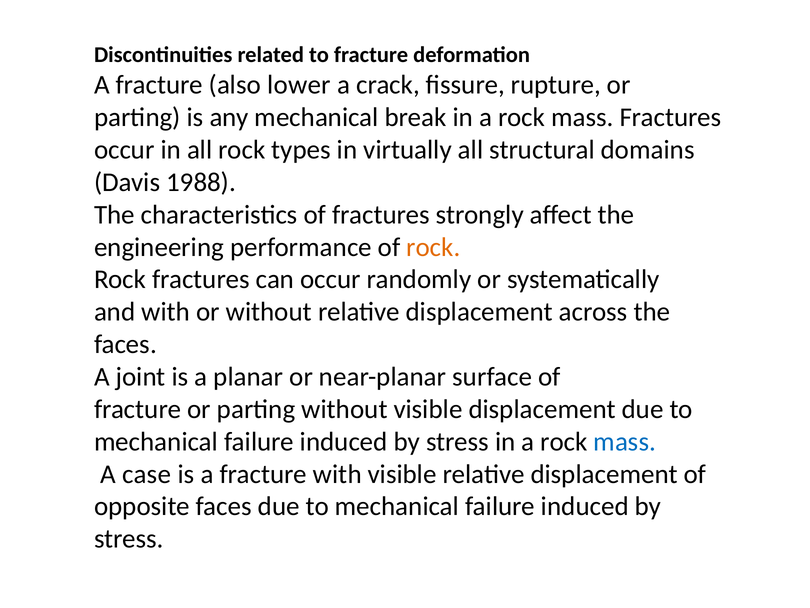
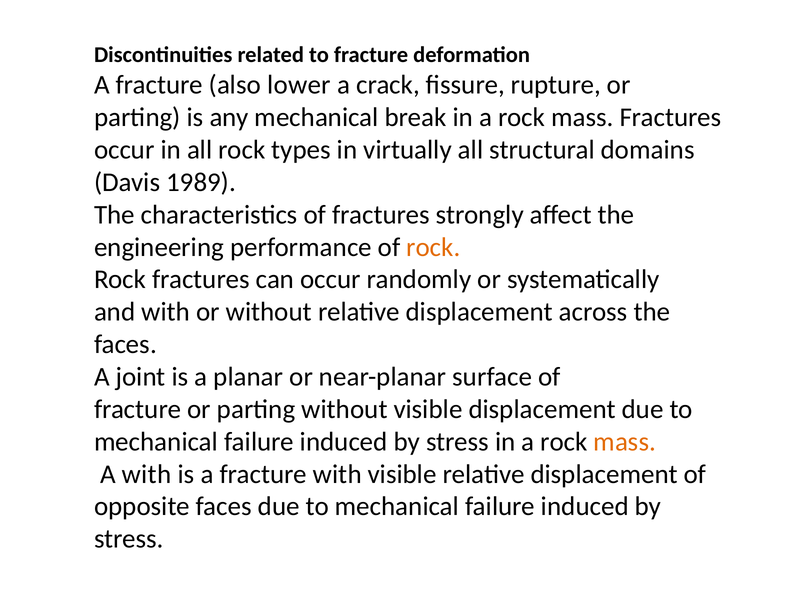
1988: 1988 -> 1989
mass at (625, 441) colour: blue -> orange
A case: case -> with
